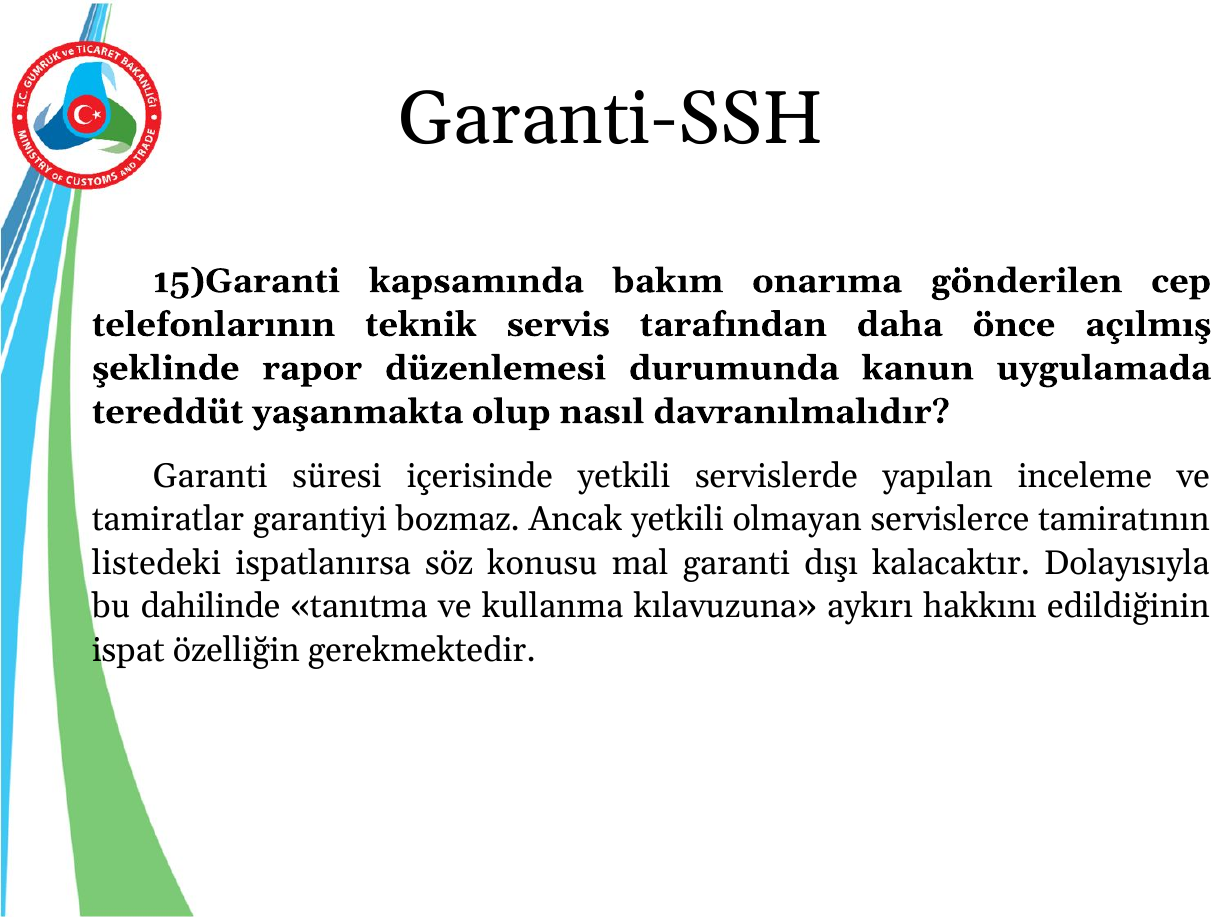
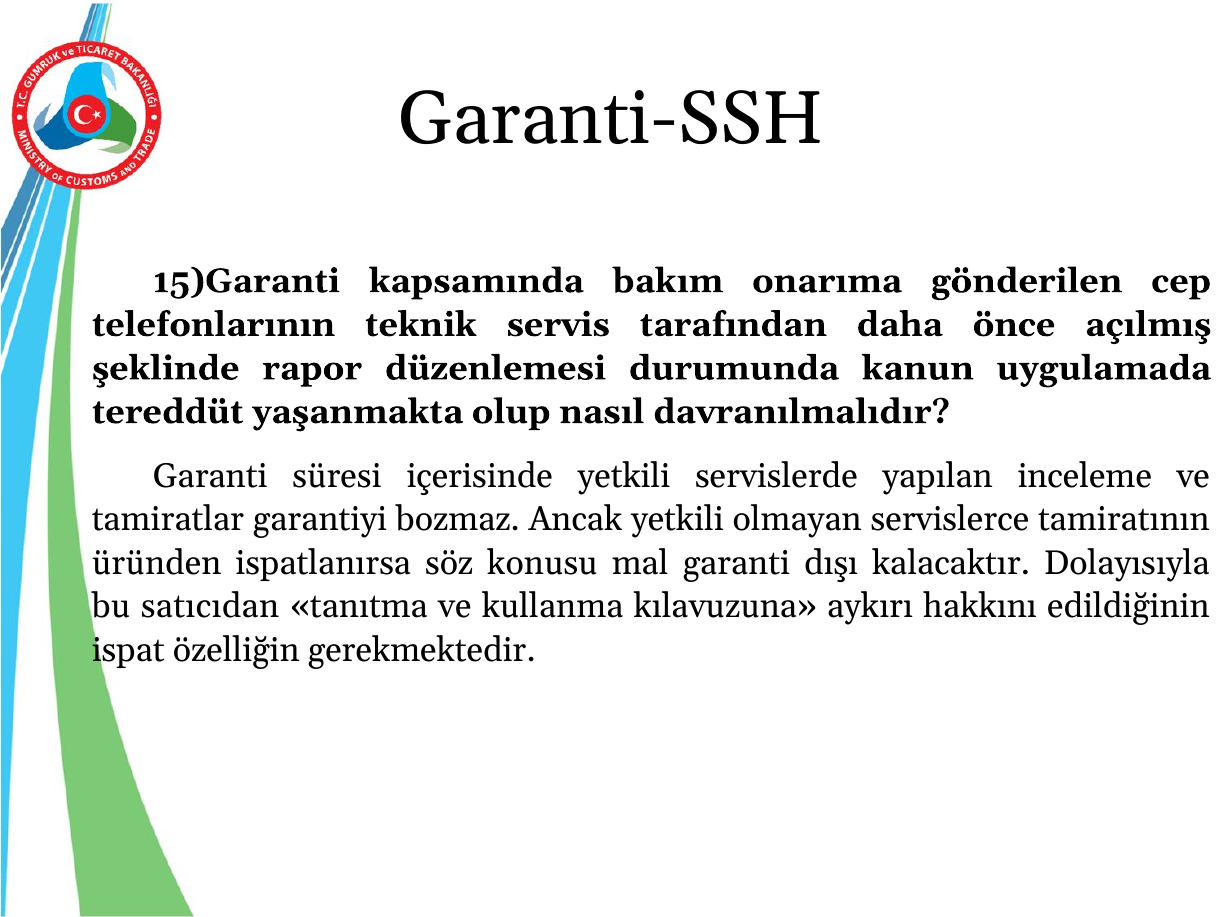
listedeki: listedeki -> üründen
dahilinde: dahilinde -> satıcıdan
